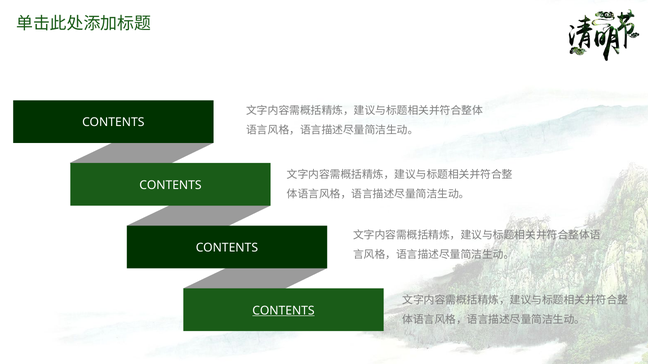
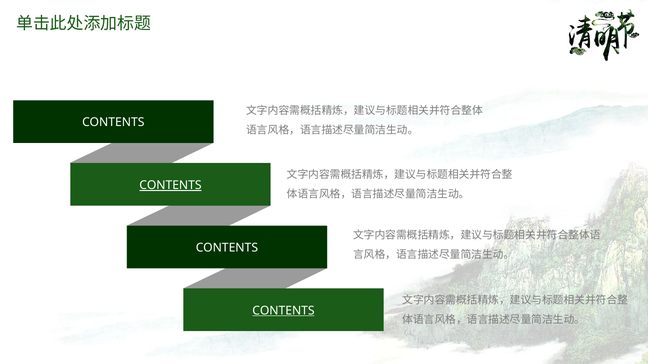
CONTENTS at (170, 185) underline: none -> present
